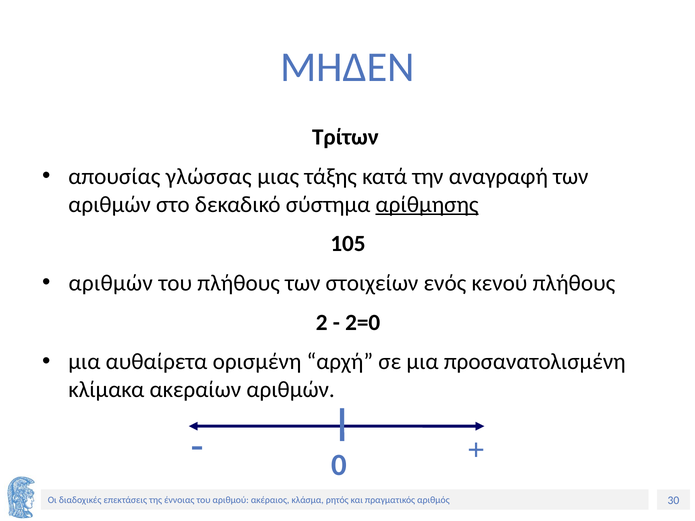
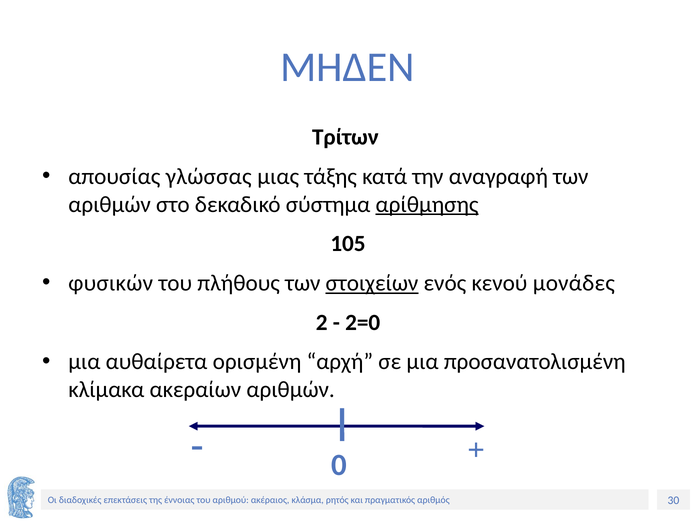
αριθμών at (111, 283): αριθμών -> φυσικών
στοιχείων underline: none -> present
κενού πλήθους: πλήθους -> μονάδες
